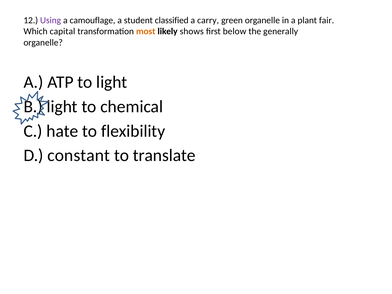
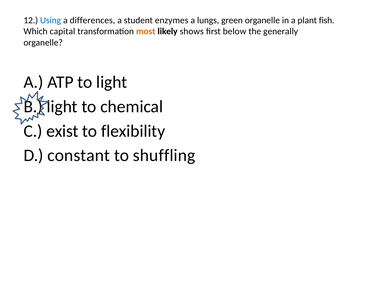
Using colour: purple -> blue
camouflage: camouflage -> differences
classified: classified -> enzymes
carry: carry -> lungs
fair: fair -> fish
hate: hate -> exist
translate: translate -> shuffling
